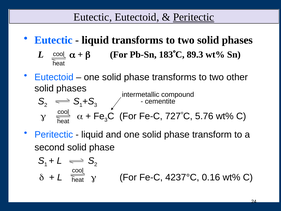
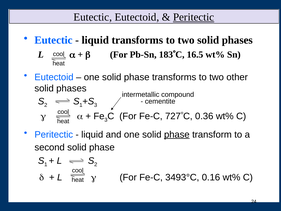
89.3: 89.3 -> 16.5
5.76: 5.76 -> 0.36
phase at (177, 134) underline: none -> present
4237°C: 4237°C -> 3493°C
